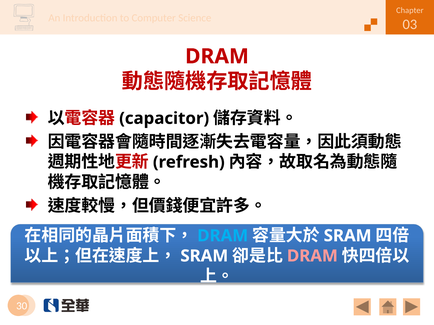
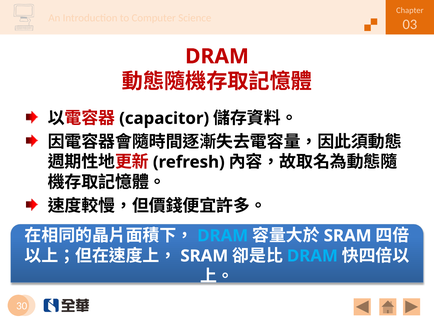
DRAM at (312, 256) colour: pink -> light blue
